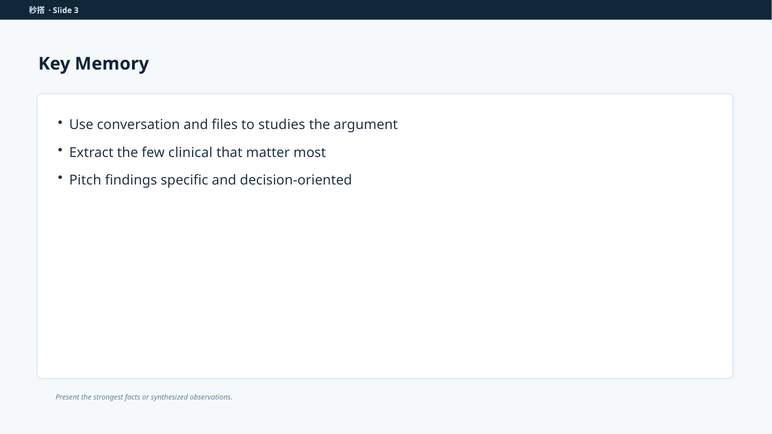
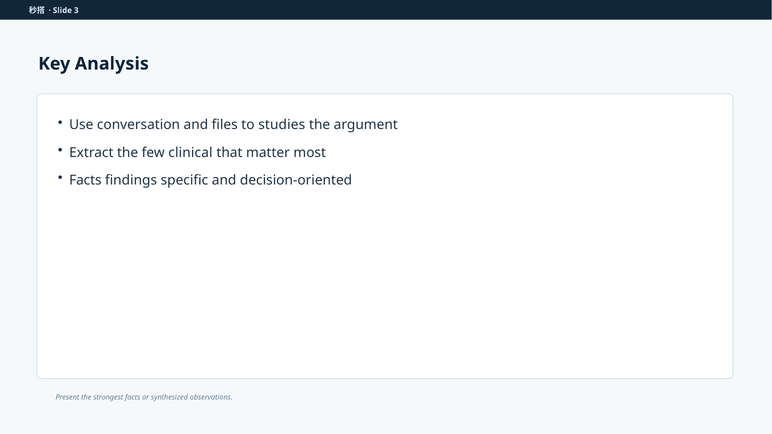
Memory: Memory -> Analysis
Pitch at (85, 180): Pitch -> Facts
